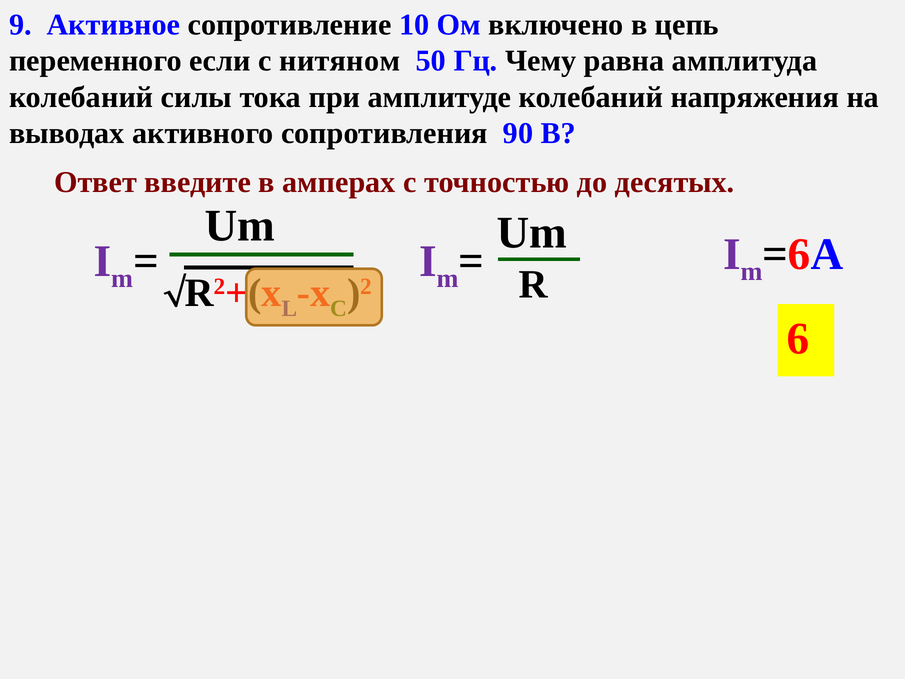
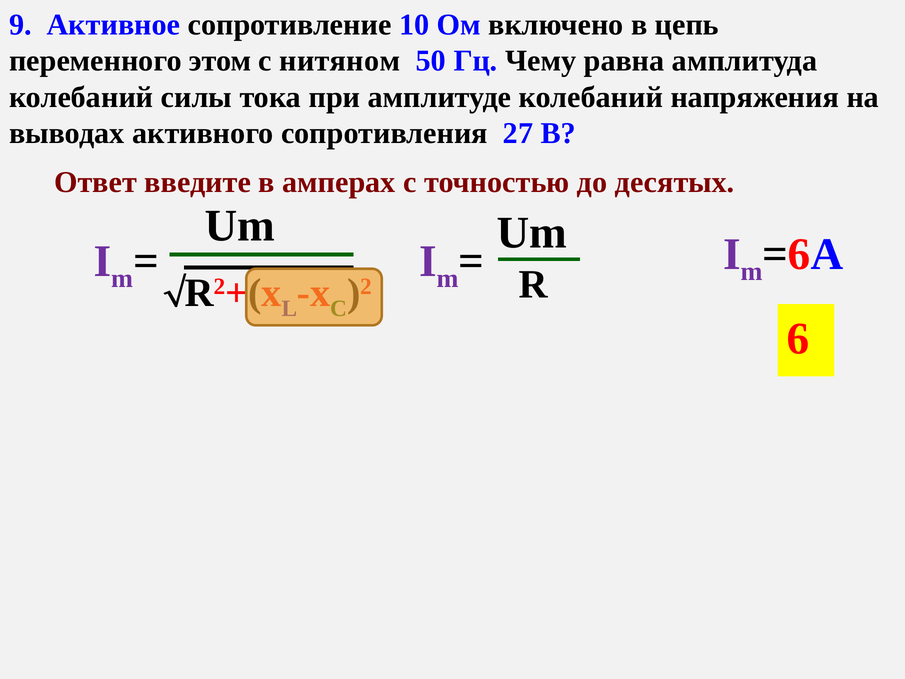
если: если -> этом
90: 90 -> 27
